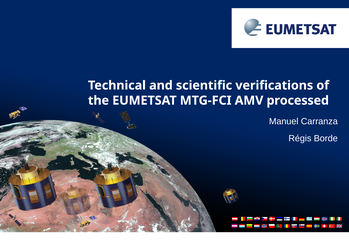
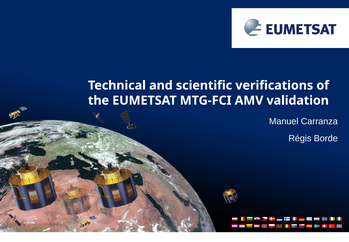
processed: processed -> validation
